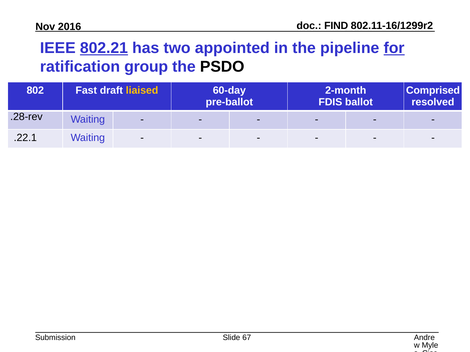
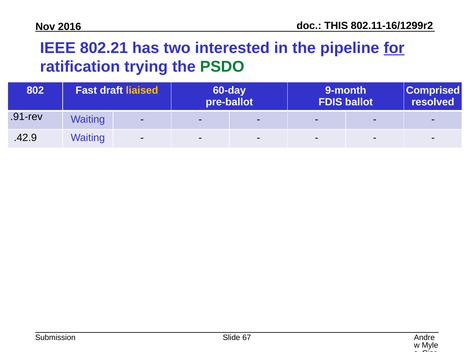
FIND: FIND -> THIS
802.21 underline: present -> none
appointed: appointed -> interested
group: group -> trying
PSDO colour: black -> green
2-month: 2-month -> 9-month
.28-rev: .28-rev -> .91-rev
.22.1: .22.1 -> .42.9
